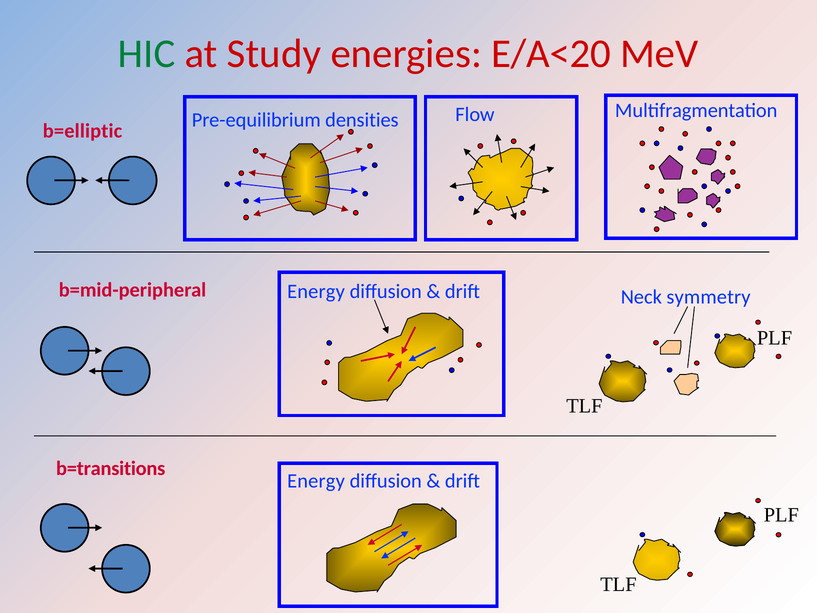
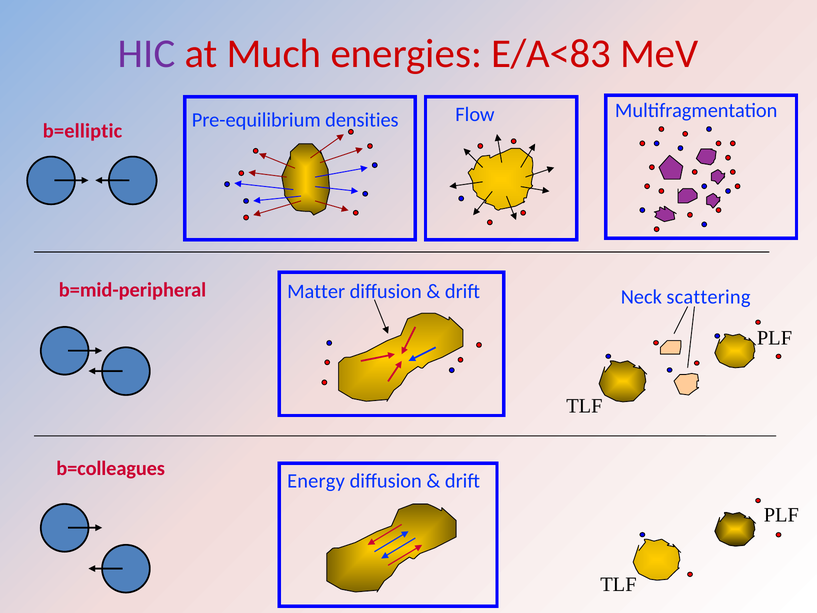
HIC colour: green -> purple
Study: Study -> Much
E/A<20: E/A<20 -> E/A<83
symmetry: symmetry -> scattering
Energy at (316, 291): Energy -> Matter
b=transitions: b=transitions -> b=colleagues
